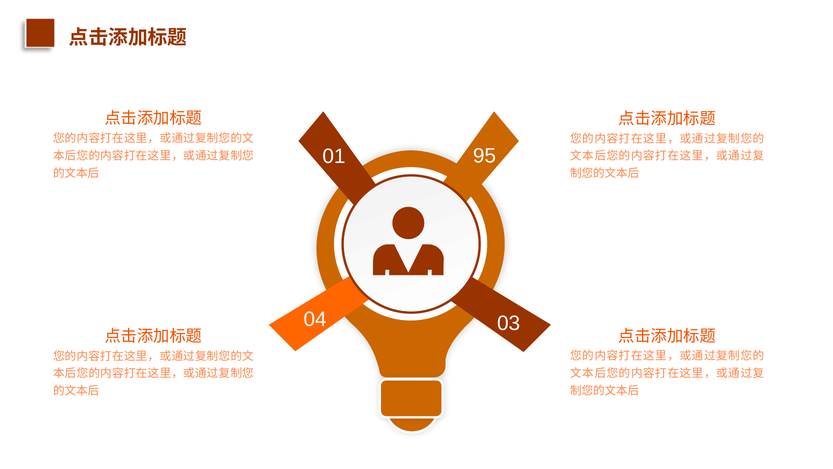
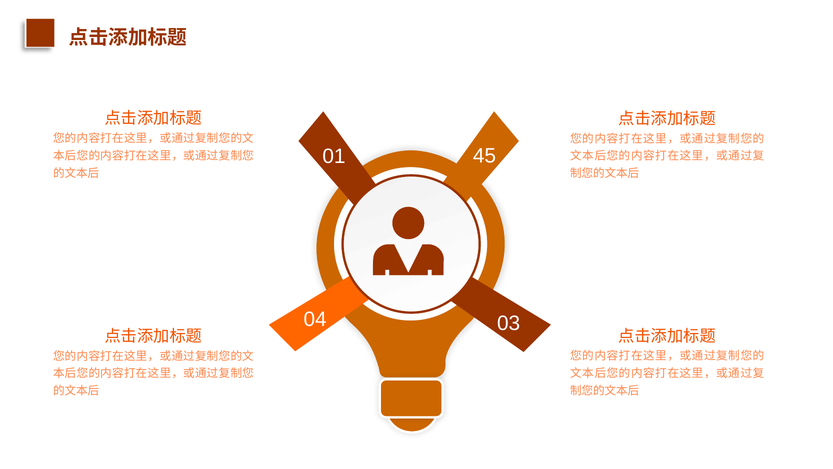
95: 95 -> 45
